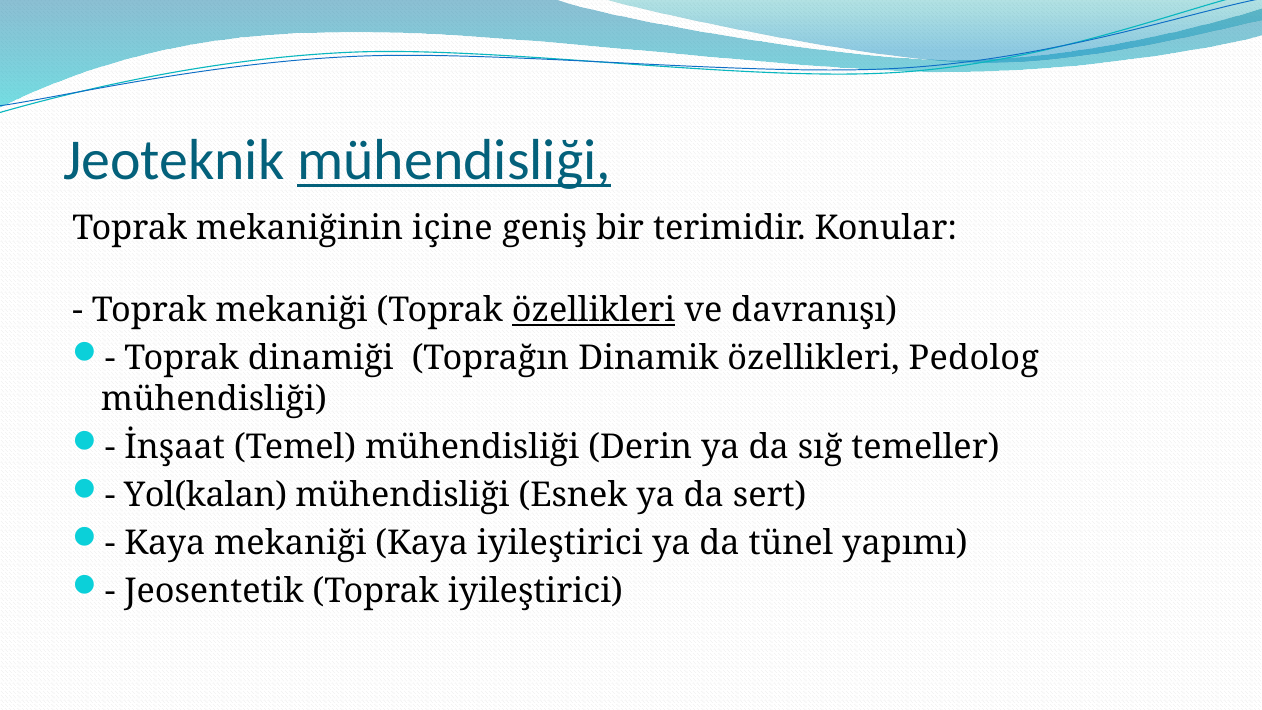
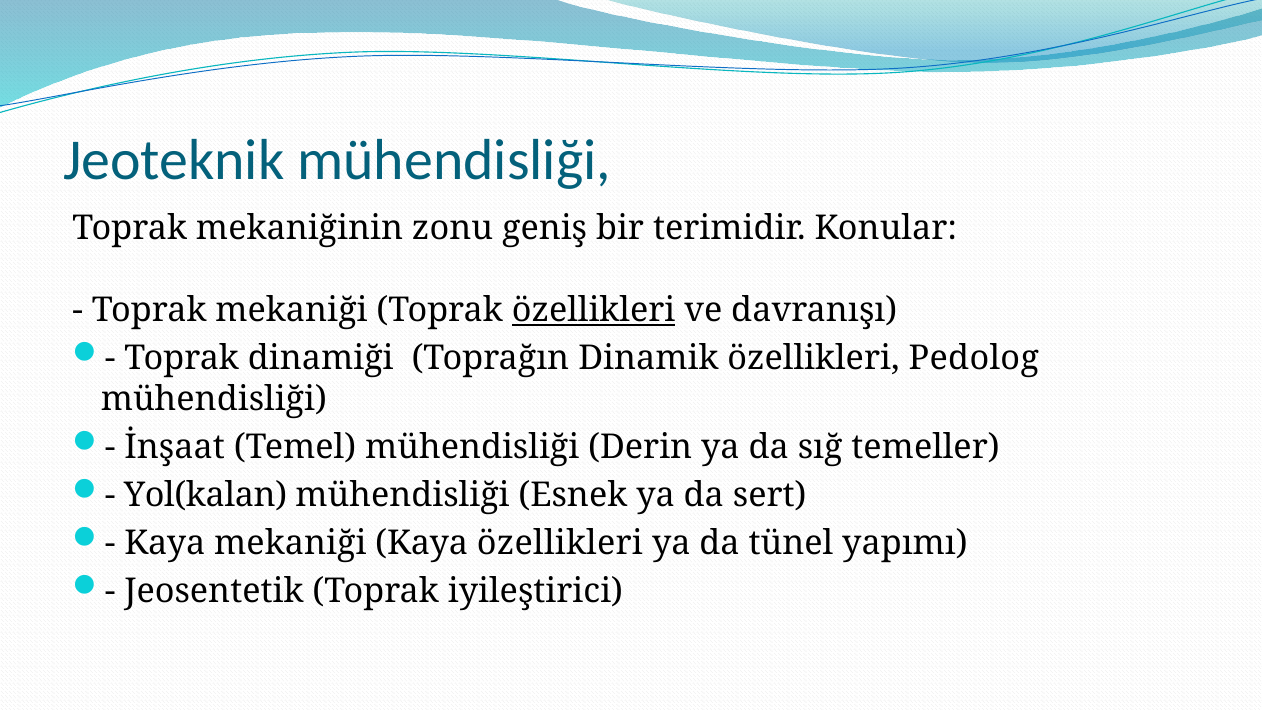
mühendisliği at (454, 160) underline: present -> none
içine: içine -> zonu
Kaya iyileştirici: iyileştirici -> özellikleri
